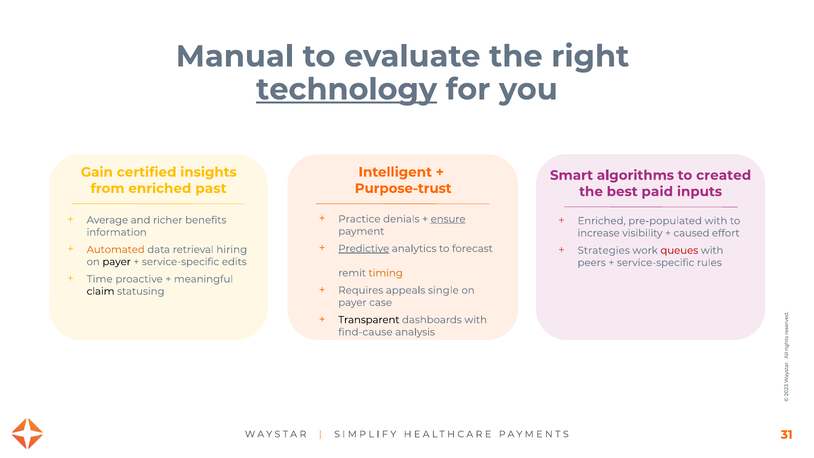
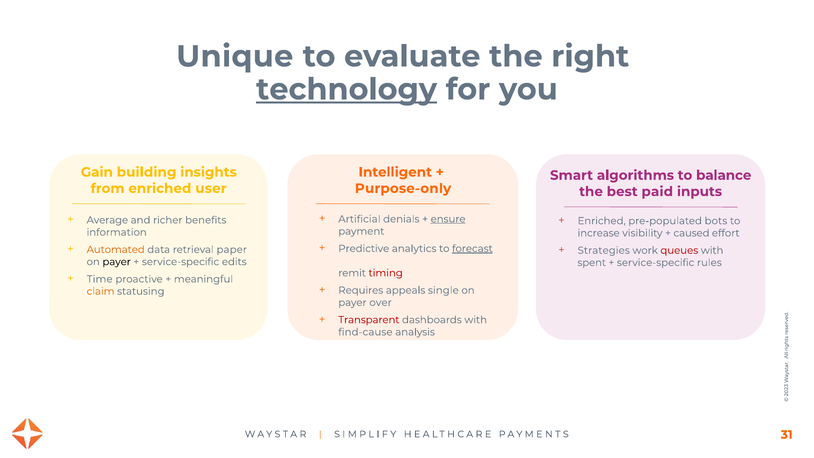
Manual: Manual -> Unique
certified: certified -> building
created: created -> balance
past: past -> user
Purpose-trust: Purpose-trust -> Purpose-only
Practice: Practice -> Artificial
pre-populated with: with -> bots
Predictive underline: present -> none
forecast underline: none -> present
hiring: hiring -> paper
peers: peers -> spent
timing colour: orange -> red
claim colour: black -> orange
case: case -> over
Transparent colour: black -> red
